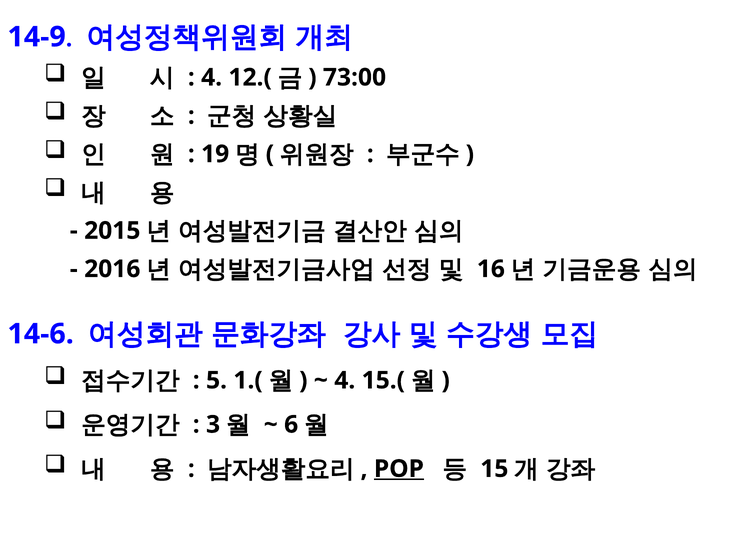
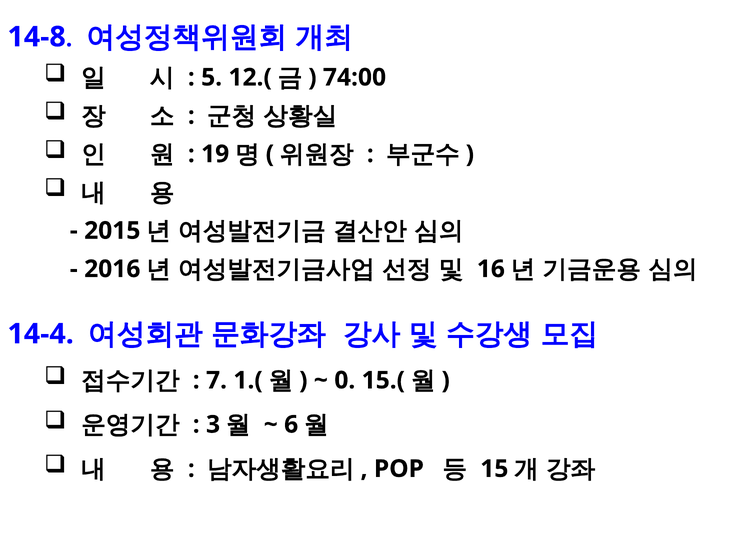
14-9: 14-9 -> 14-8
4 at (212, 77): 4 -> 5
73:00: 73:00 -> 74:00
14-6: 14-6 -> 14-4
5: 5 -> 7
4 at (345, 381): 4 -> 0
POP underline: present -> none
